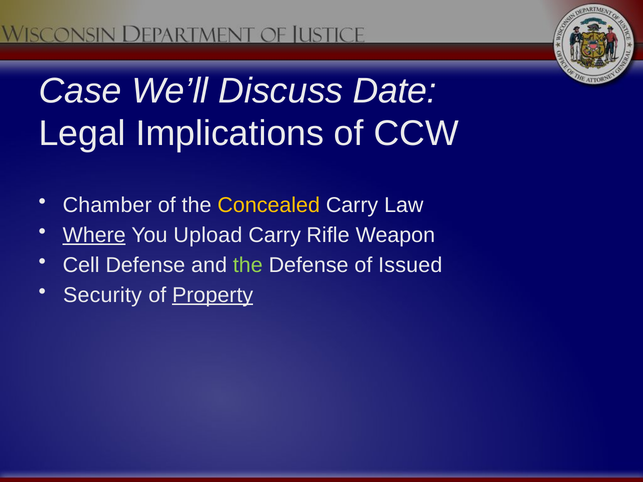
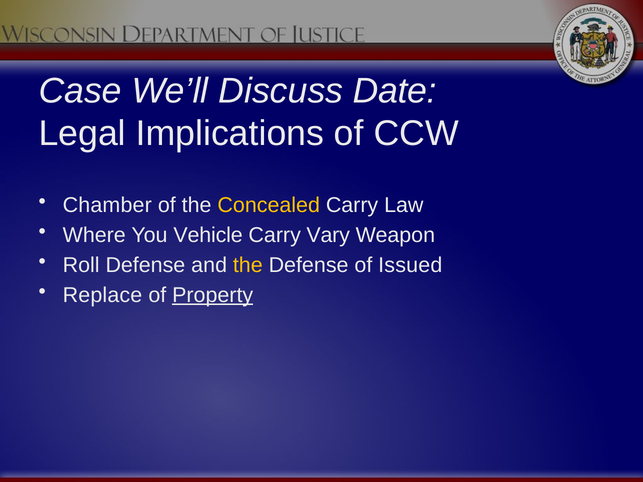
Where underline: present -> none
Upload: Upload -> Vehicle
Rifle: Rifle -> Vary
Cell: Cell -> Roll
the at (248, 265) colour: light green -> yellow
Security: Security -> Replace
